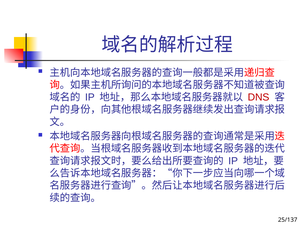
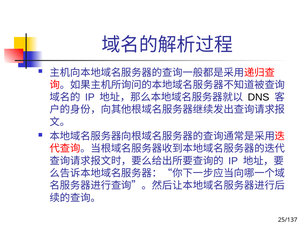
DNS colour: red -> black
